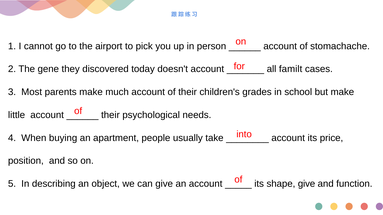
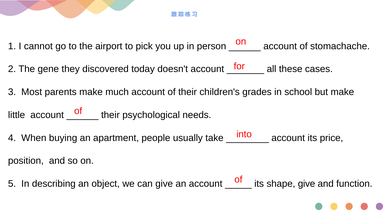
familt: familt -> these
